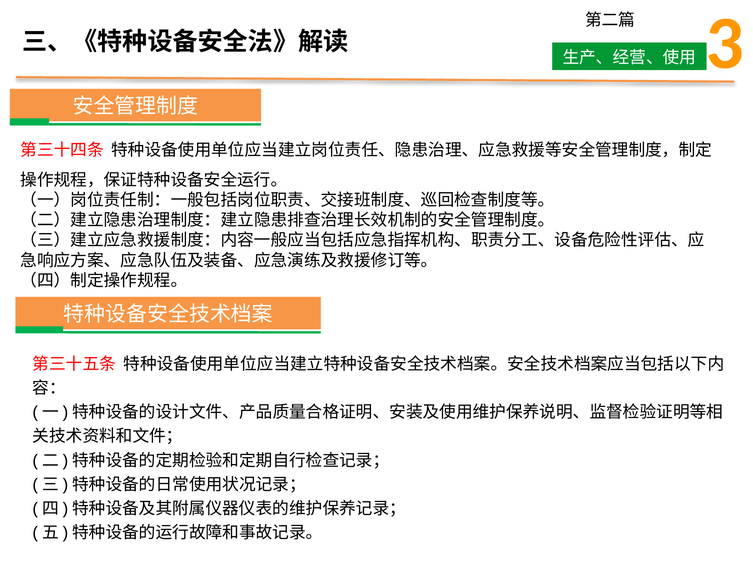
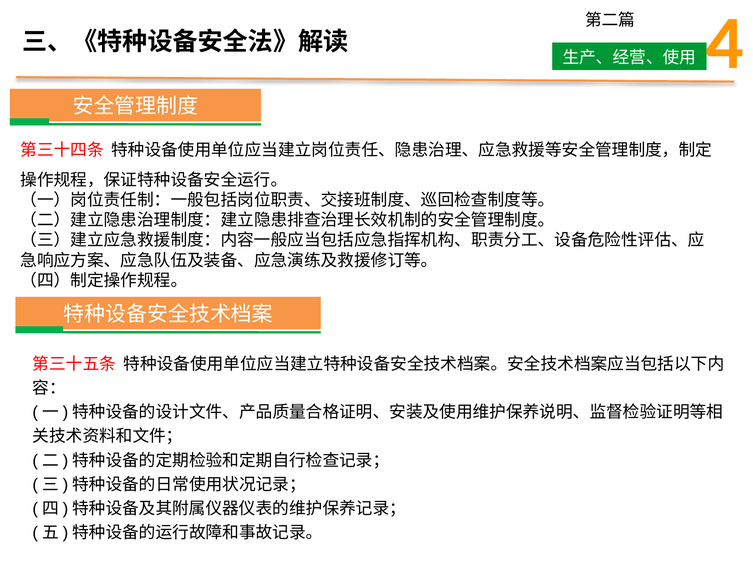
3: 3 -> 4
